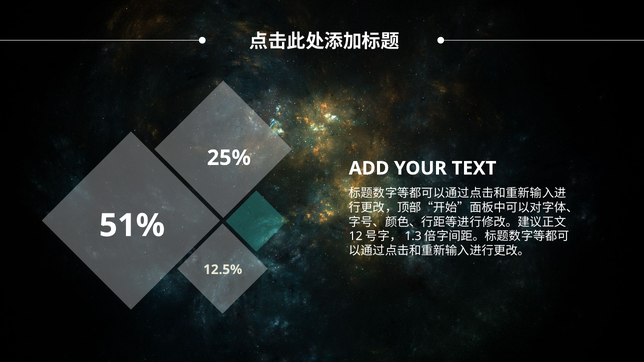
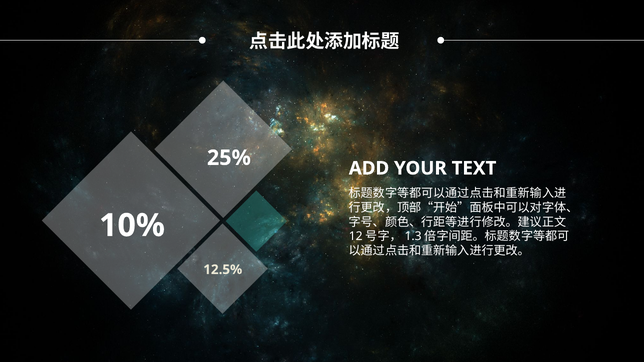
51%: 51% -> 10%
